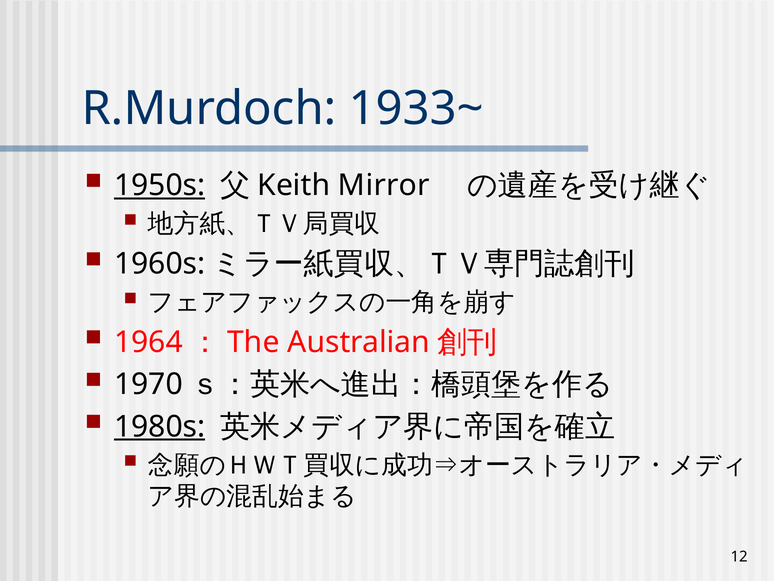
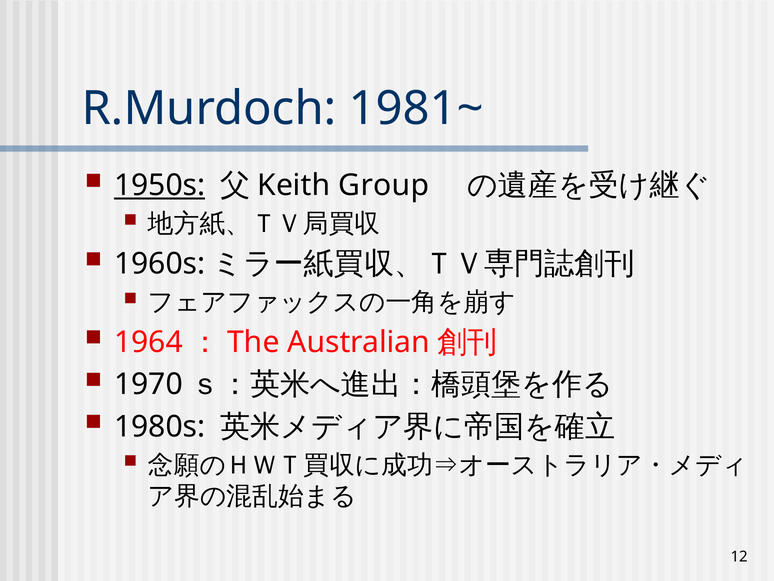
1933~: 1933~ -> 1981~
Mirror: Mirror -> Group
1980s underline: present -> none
